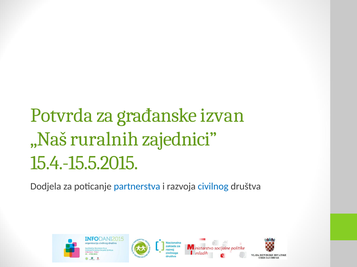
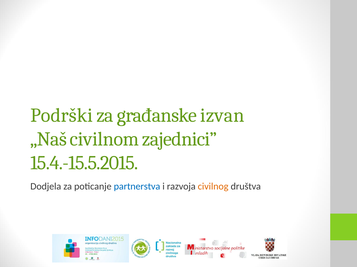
Potvrda: Potvrda -> Podrški
ruralnih: ruralnih -> civilnom
civilnog colour: blue -> orange
